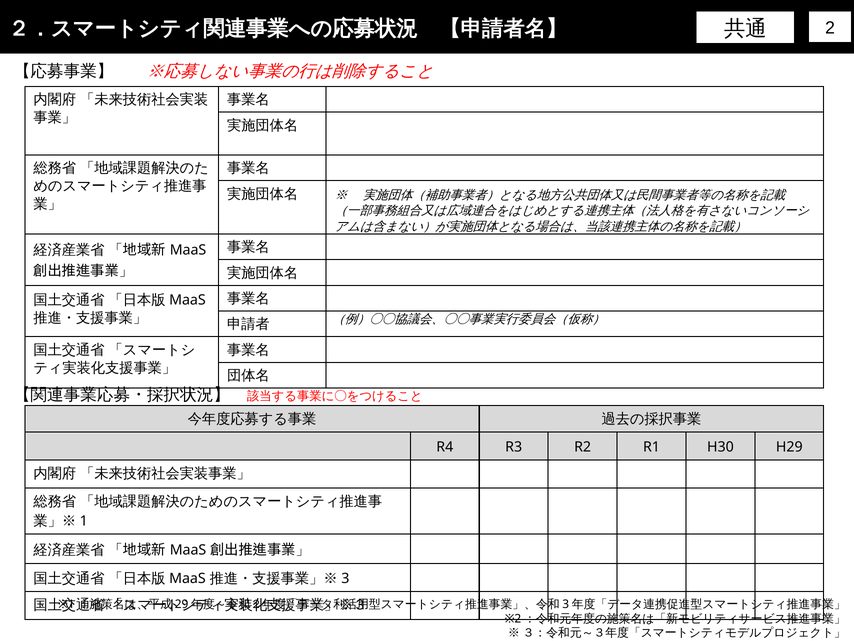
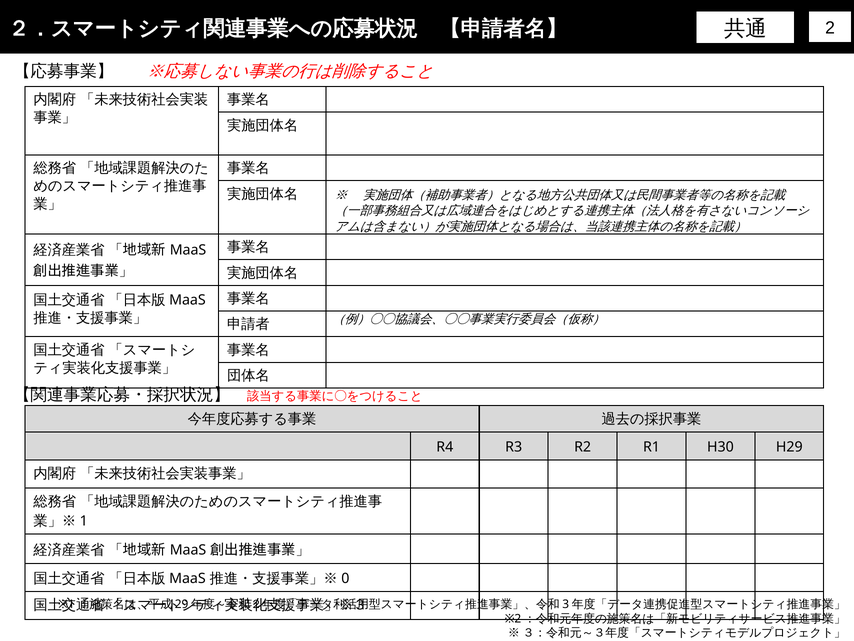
3: 3 -> 0
